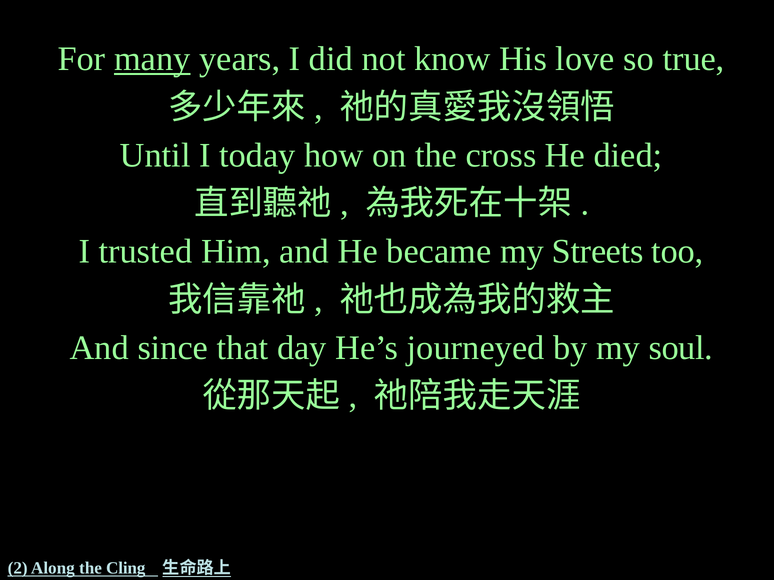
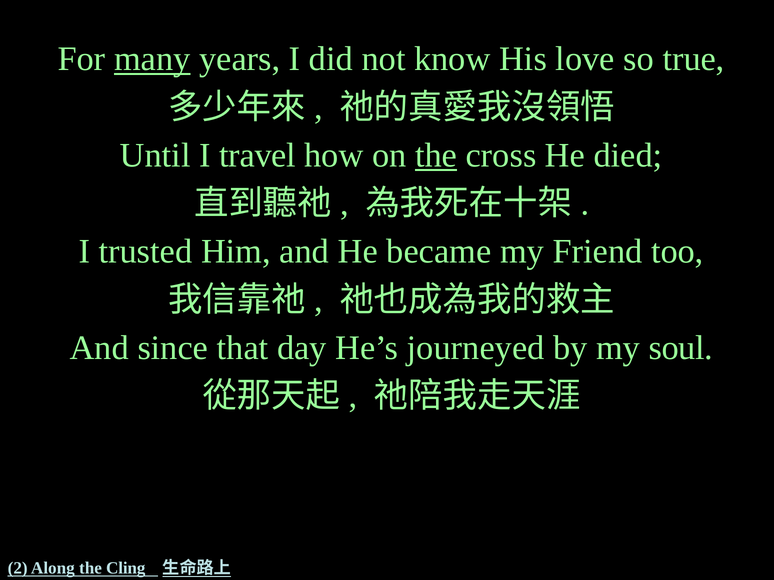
today: today -> travel
the at (436, 156) underline: none -> present
Streets: Streets -> Friend
